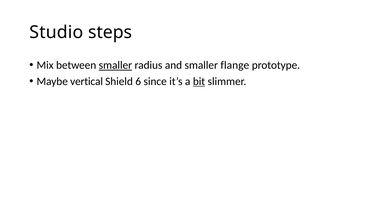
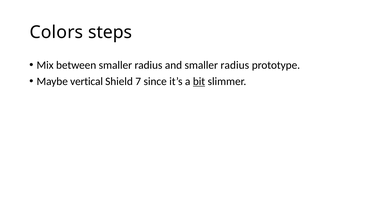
Studio: Studio -> Colors
smaller at (115, 65) underline: present -> none
and smaller flange: flange -> radius
6: 6 -> 7
